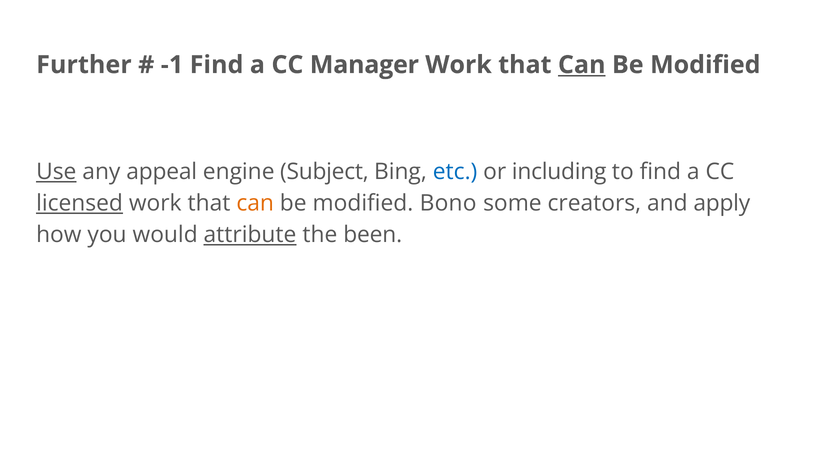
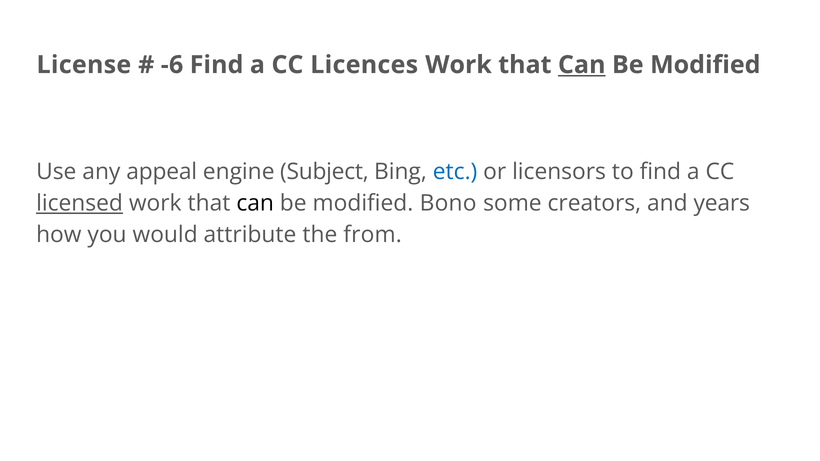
Further: Further -> License
-1: -1 -> -6
Manager: Manager -> Licences
Use underline: present -> none
including: including -> licensors
can at (255, 203) colour: orange -> black
apply: apply -> years
attribute underline: present -> none
been: been -> from
